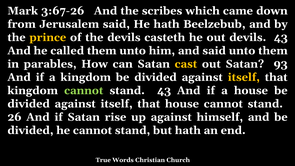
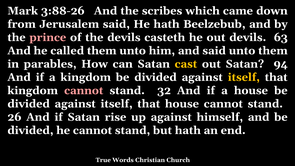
3:67-26: 3:67-26 -> 3:88-26
prince colour: yellow -> pink
devils 43: 43 -> 63
93: 93 -> 94
cannot at (84, 90) colour: light green -> pink
stand 43: 43 -> 32
